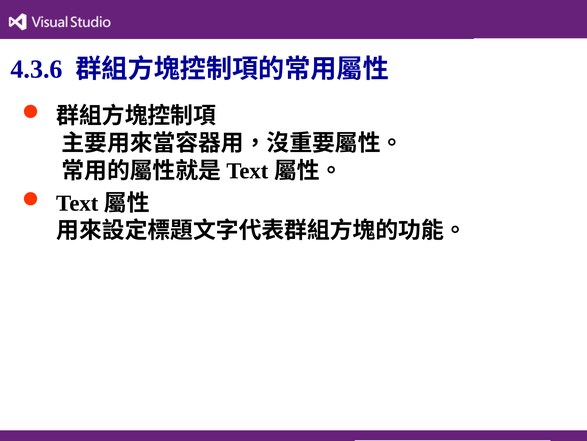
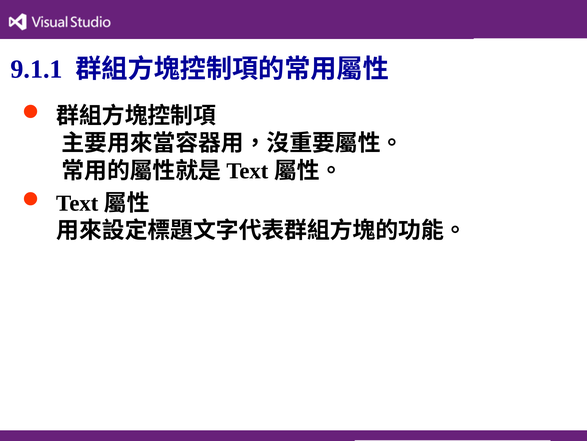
4.3.6: 4.3.6 -> 9.1.1
